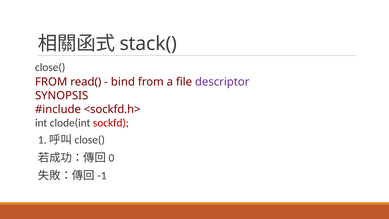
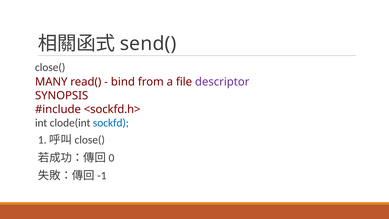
stack(: stack( -> send(
FROM at (51, 82): FROM -> MANY
sockfd colour: red -> blue
